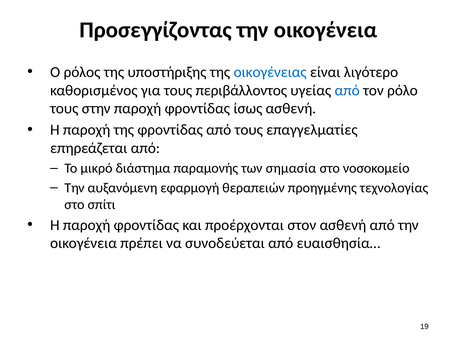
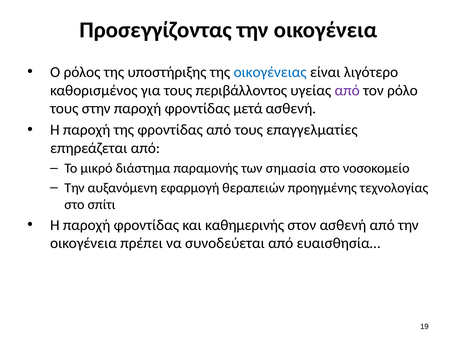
από at (347, 90) colour: blue -> purple
ίσως: ίσως -> μετά
προέρχονται: προέρχονται -> καθημερινής
